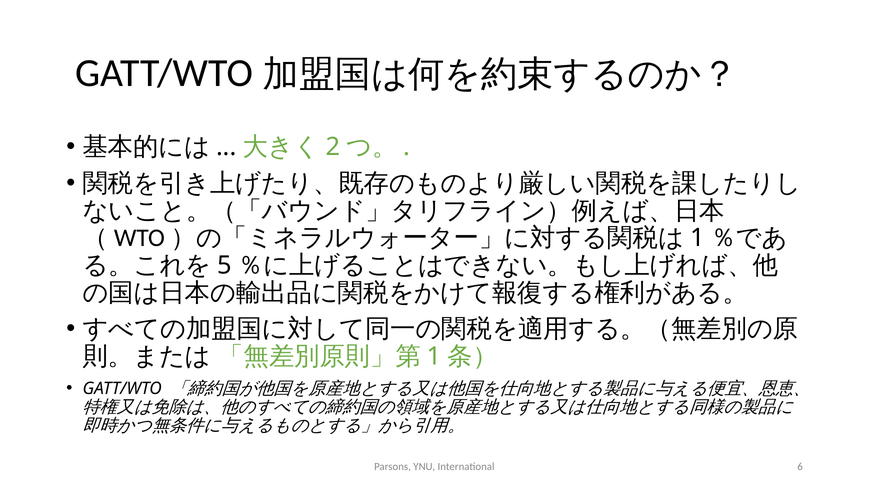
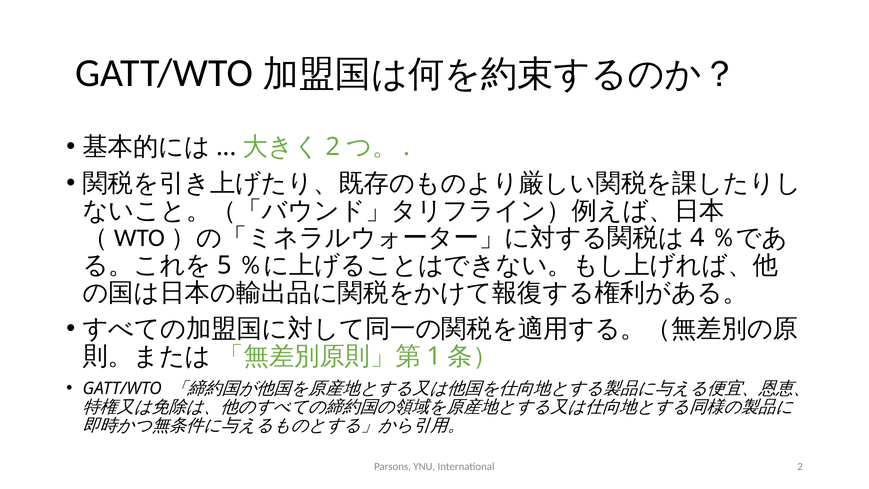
1 at (697, 238): 1 -> 4
International 6: 6 -> 2
